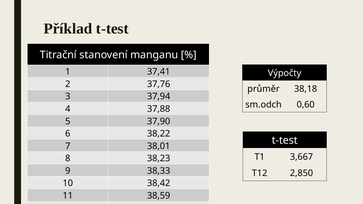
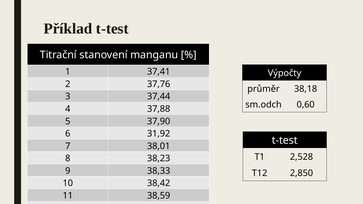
37,94: 37,94 -> 37,44
38,22: 38,22 -> 31,92
3,667: 3,667 -> 2,528
